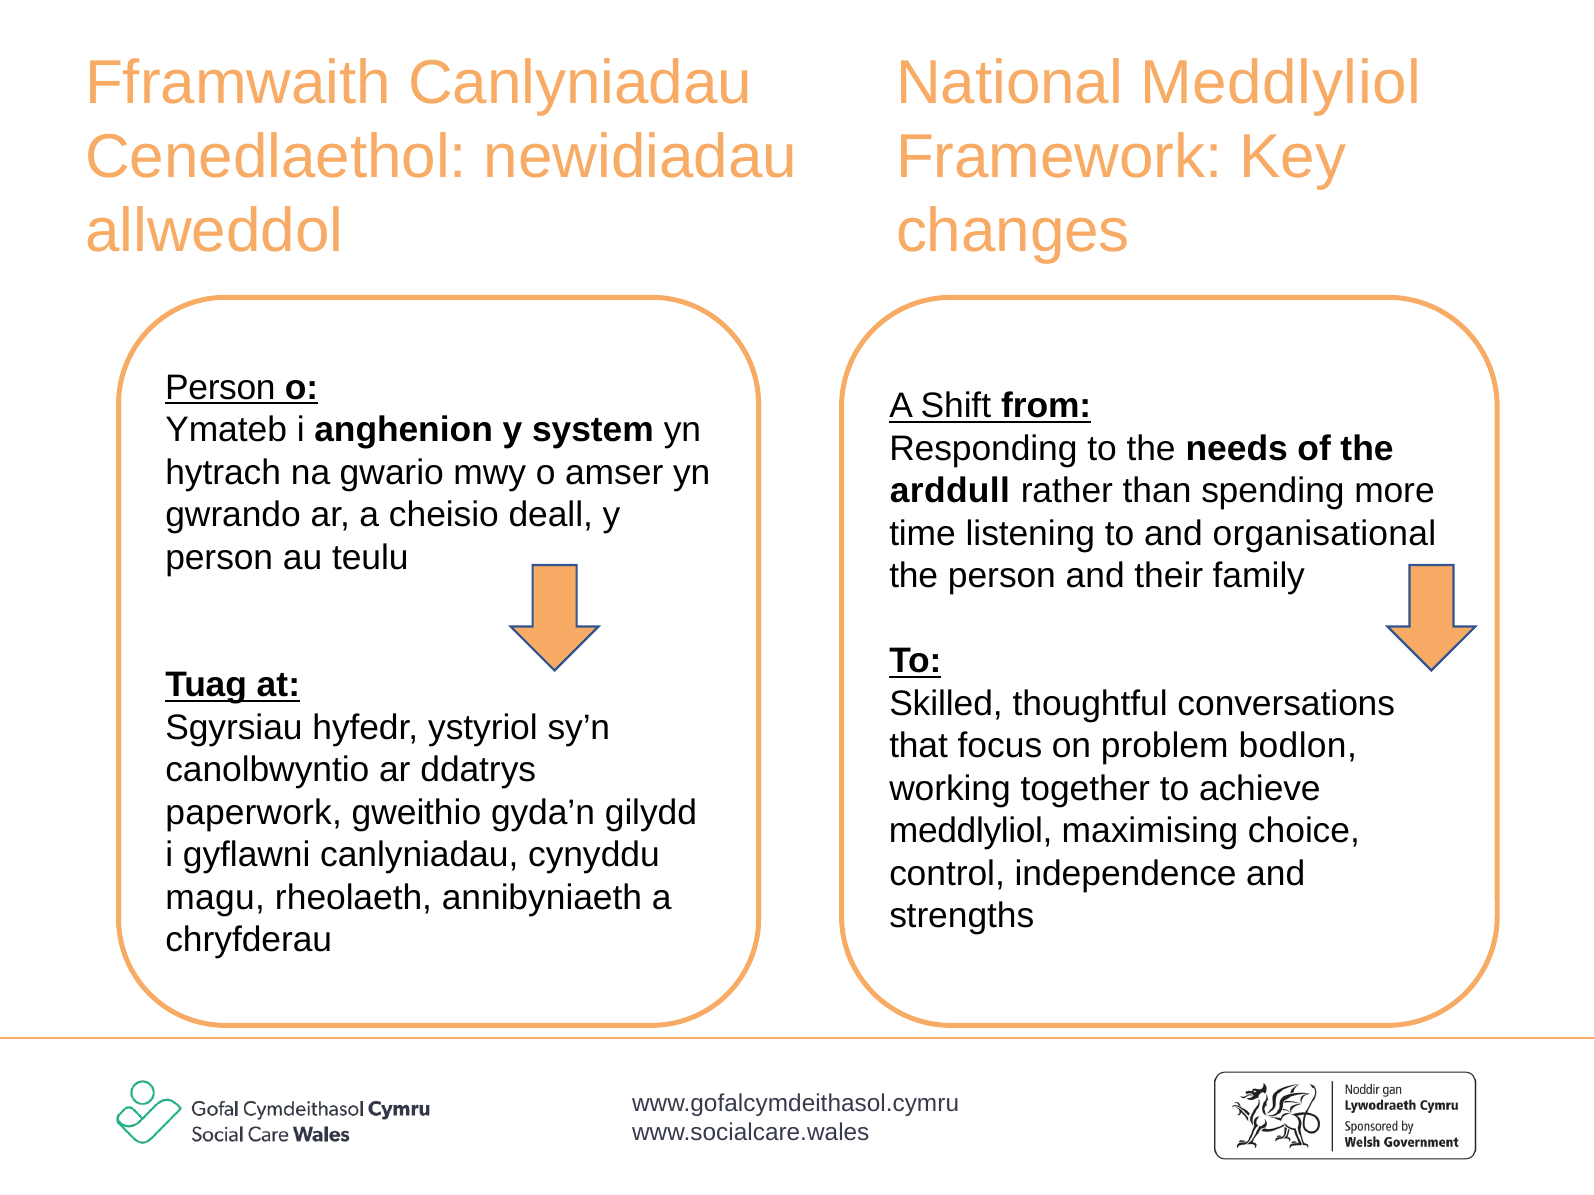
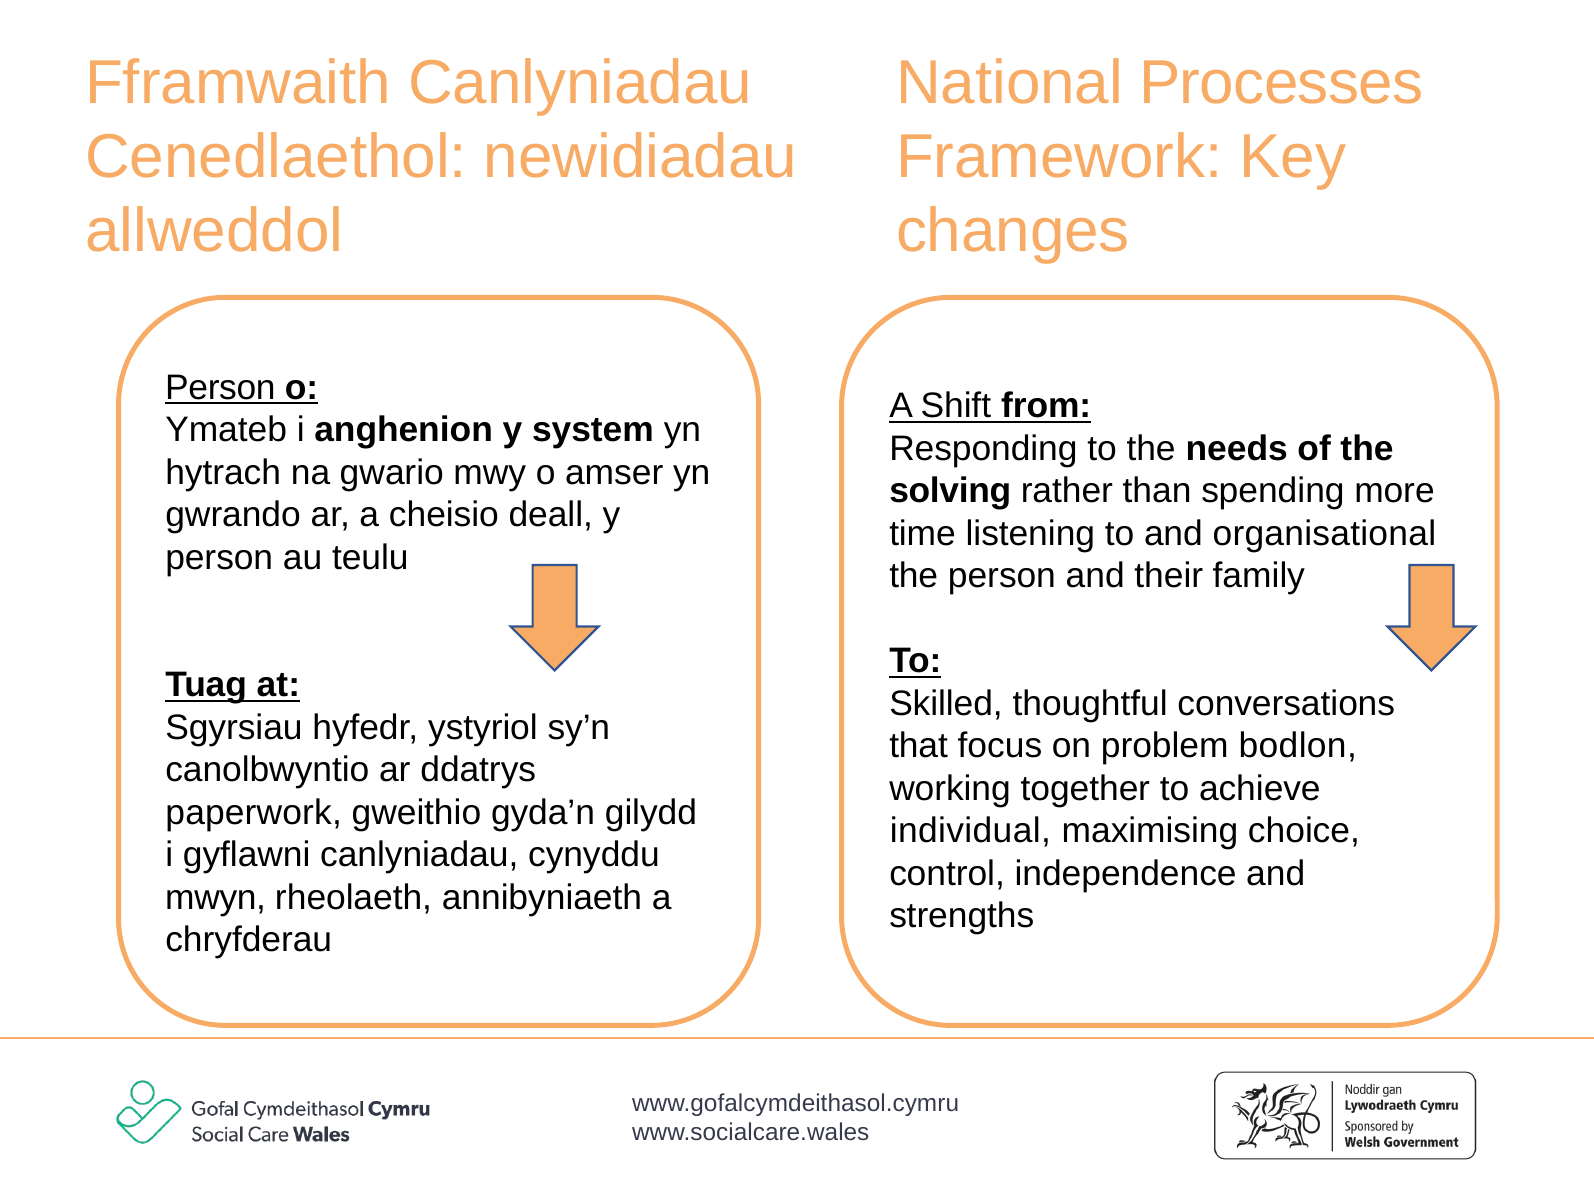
National Meddlyliol: Meddlyliol -> Processes
arddull: arddull -> solving
meddlyliol at (971, 831): meddlyliol -> individual
magu: magu -> mwyn
